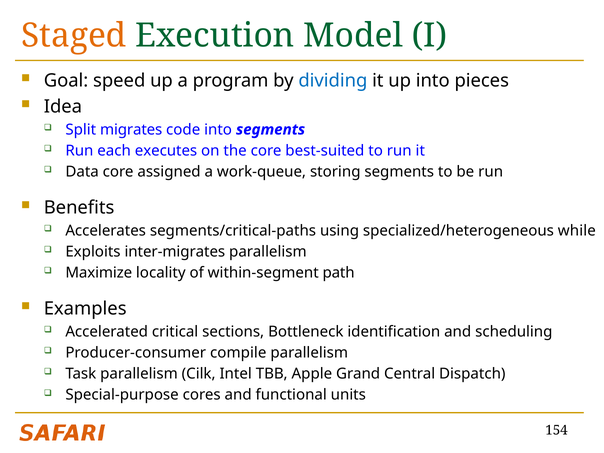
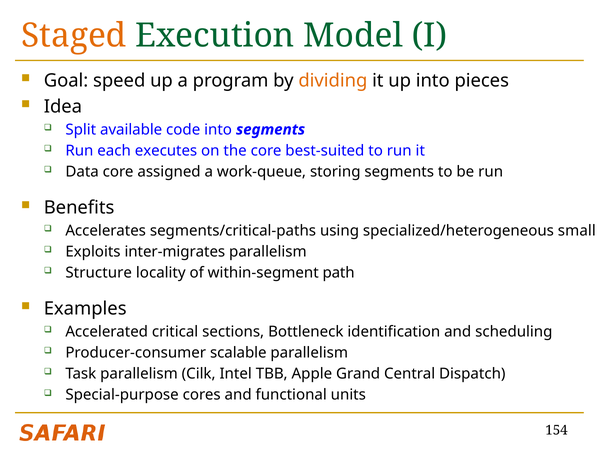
dividing colour: blue -> orange
migrates: migrates -> available
while: while -> small
Maximize: Maximize -> Structure
compile: compile -> scalable
